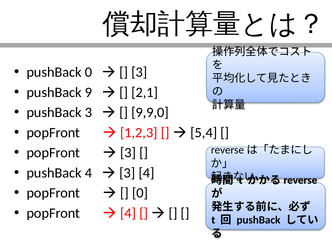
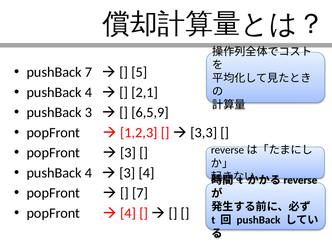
pushBack 0: 0 -> 7
3 at (139, 72): 3 -> 5
9 at (89, 92): 9 -> 4
9,9,0: 9,9,0 -> 6,5,9
5,4: 5,4 -> 3,3
0 at (140, 193): 0 -> 7
